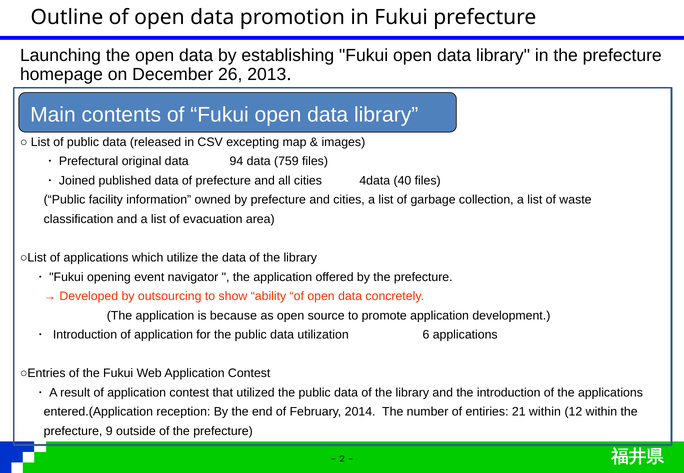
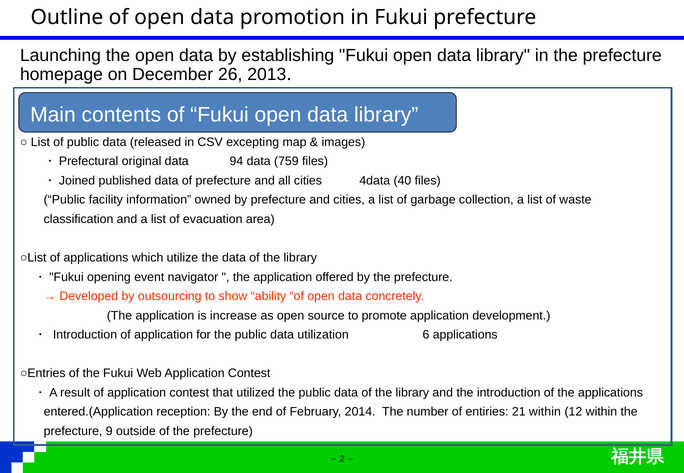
because: because -> increase
